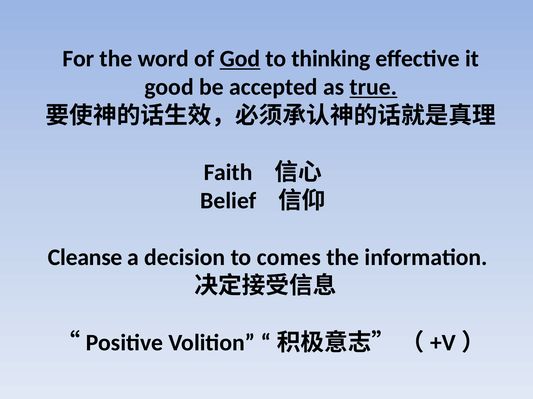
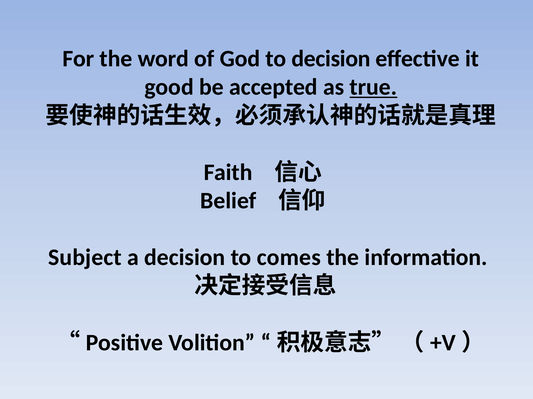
God underline: present -> none
to thinking: thinking -> decision
Cleanse: Cleanse -> Subject
